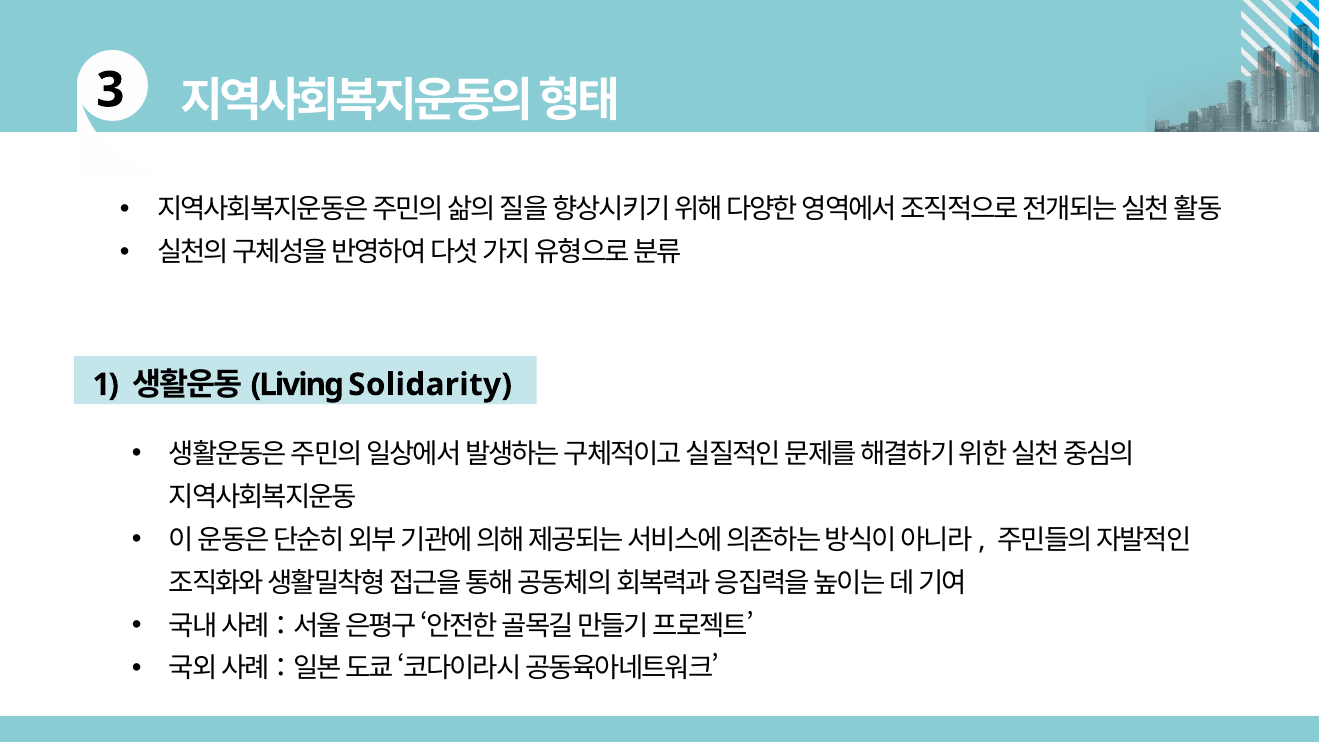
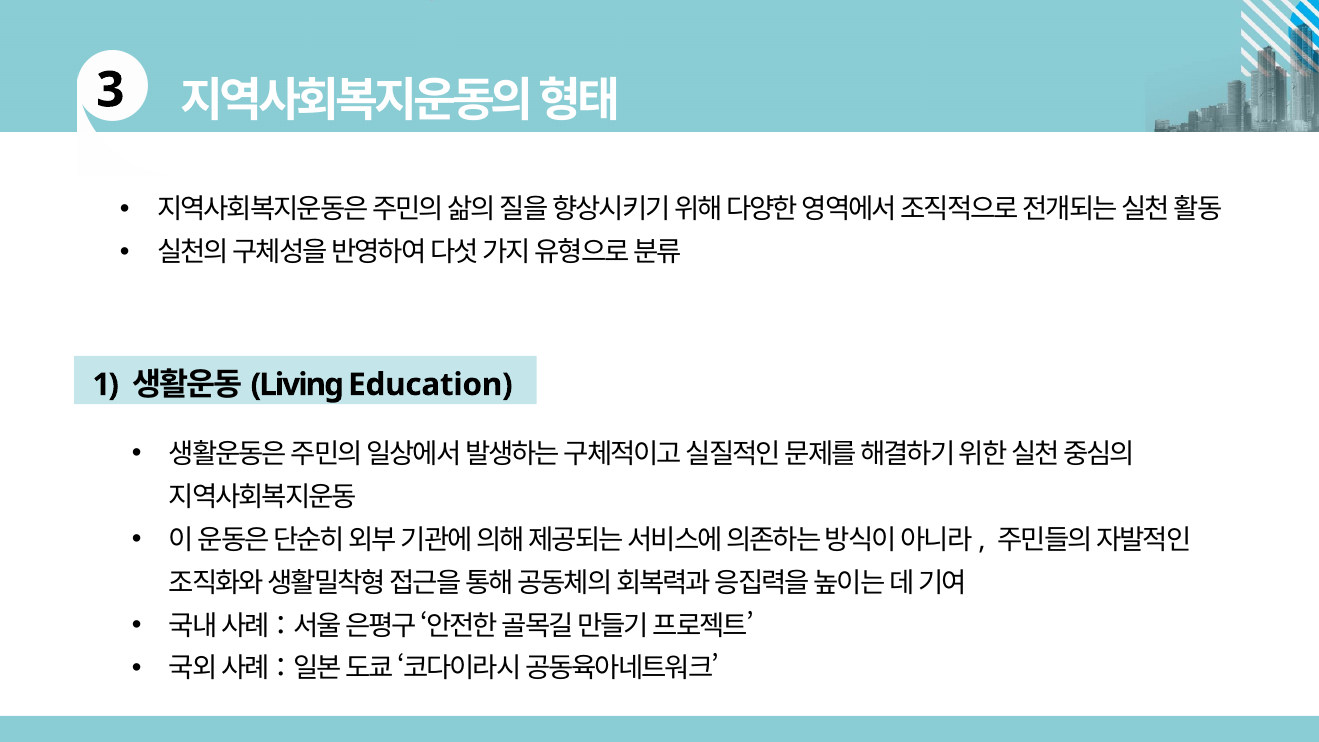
Solidarity: Solidarity -> Education
